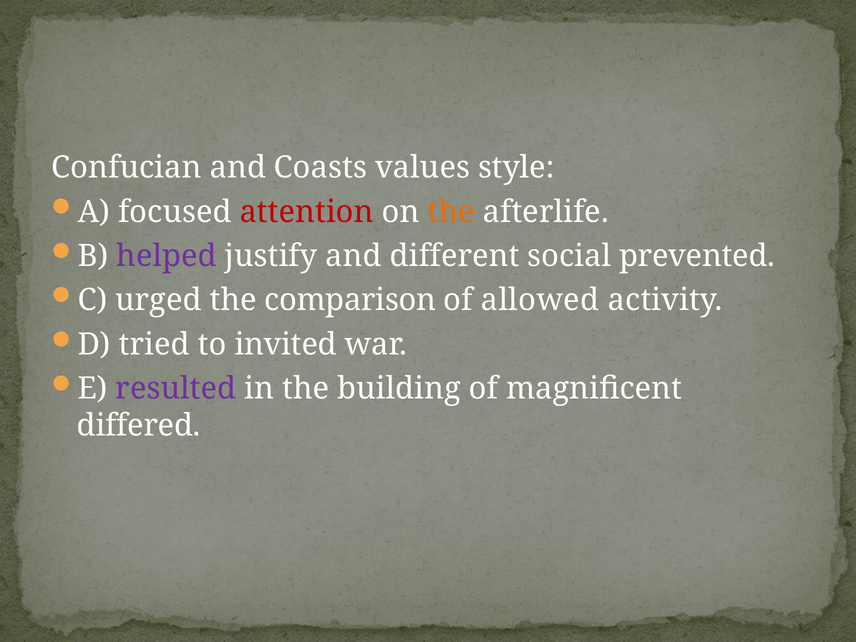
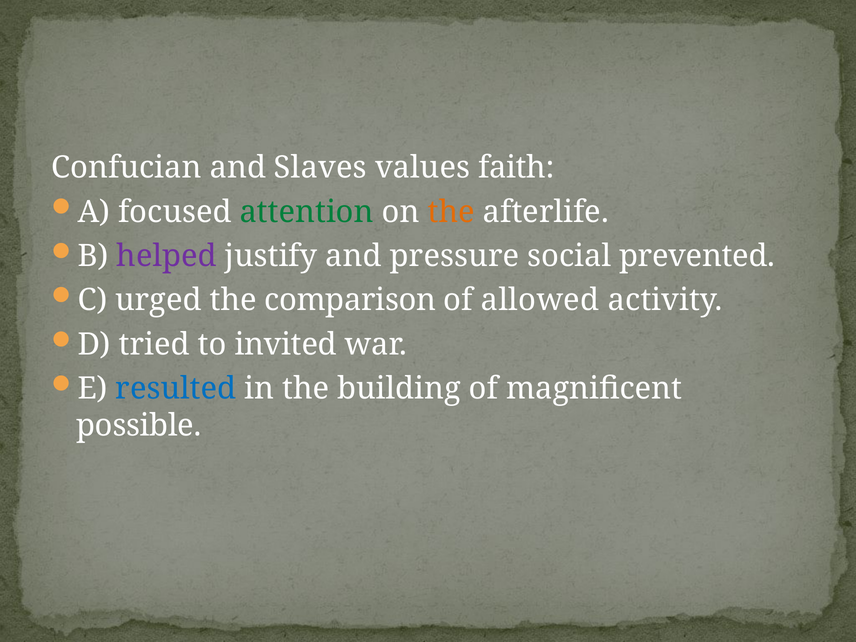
Coasts: Coasts -> Slaves
style: style -> faith
attention colour: red -> green
different: different -> pressure
resulted colour: purple -> blue
differed: differed -> possible
